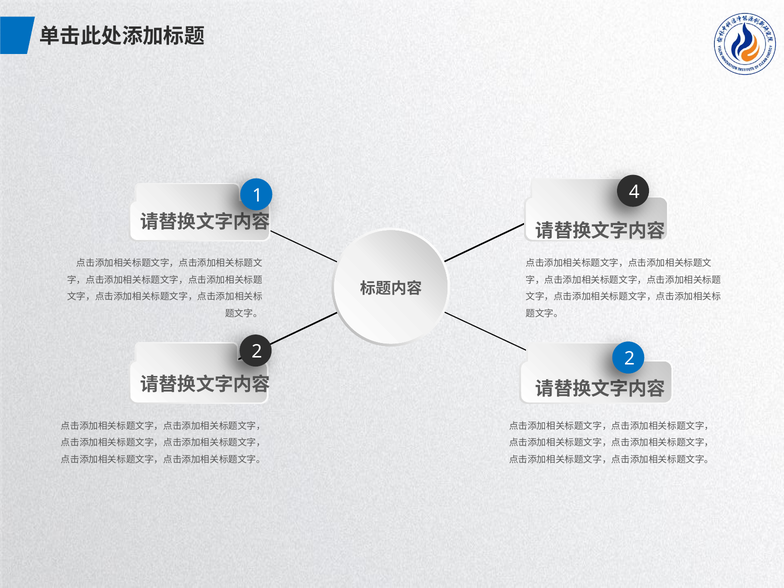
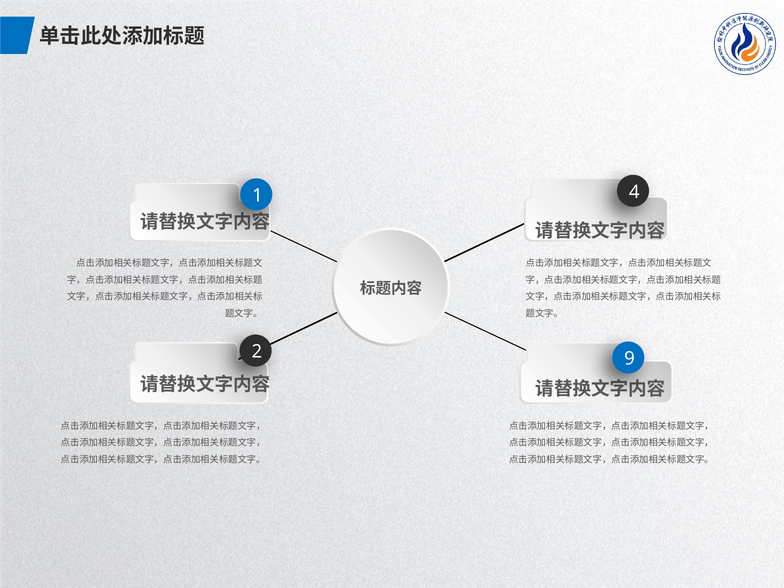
2 2: 2 -> 9
